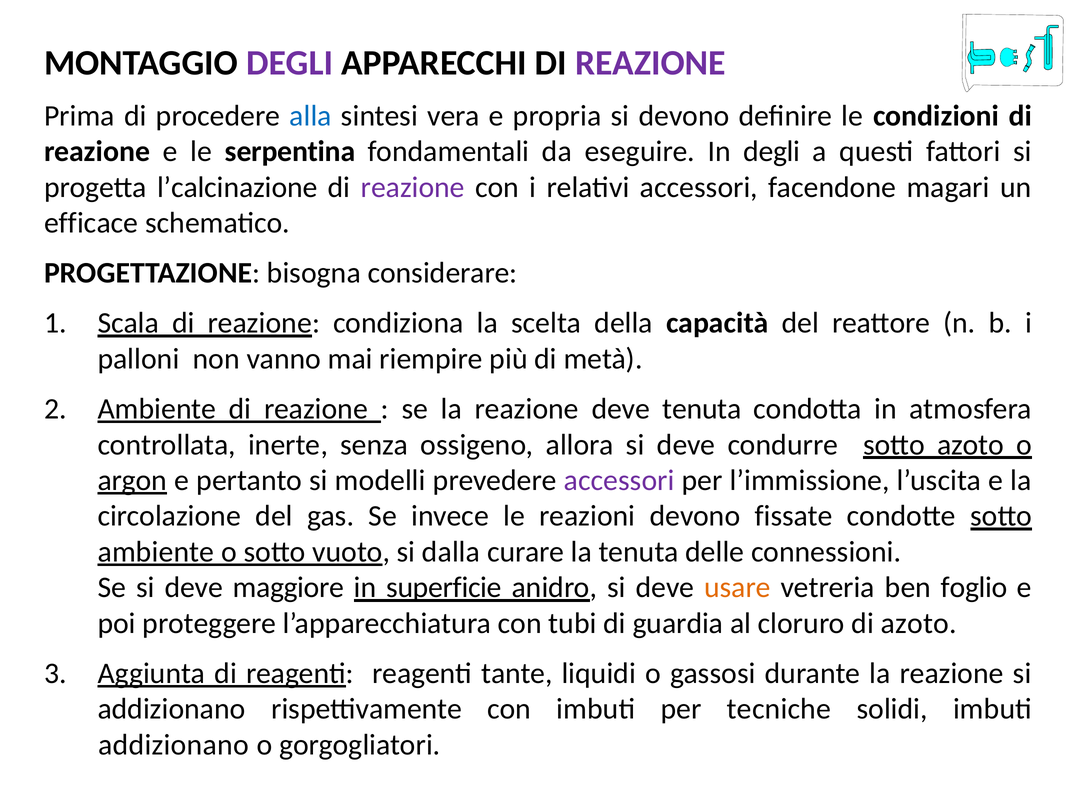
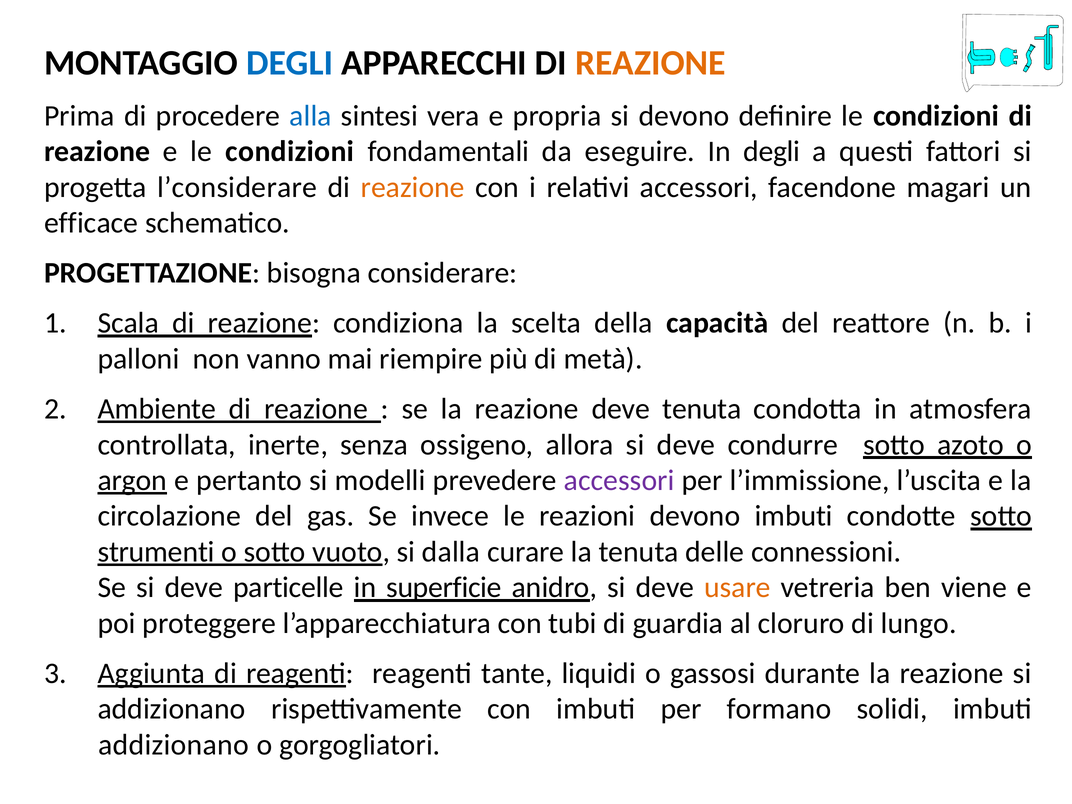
DEGLI at (290, 63) colour: purple -> blue
REAZIONE at (650, 63) colour: purple -> orange
e le serpentina: serpentina -> condizioni
l’calcinazione: l’calcinazione -> l’considerare
reazione at (413, 187) colour: purple -> orange
devono fissate: fissate -> imbuti
ambiente at (156, 552): ambiente -> strumenti
maggiore: maggiore -> particelle
foglio: foglio -> viene
di azoto: azoto -> lungo
tecniche: tecniche -> formano
